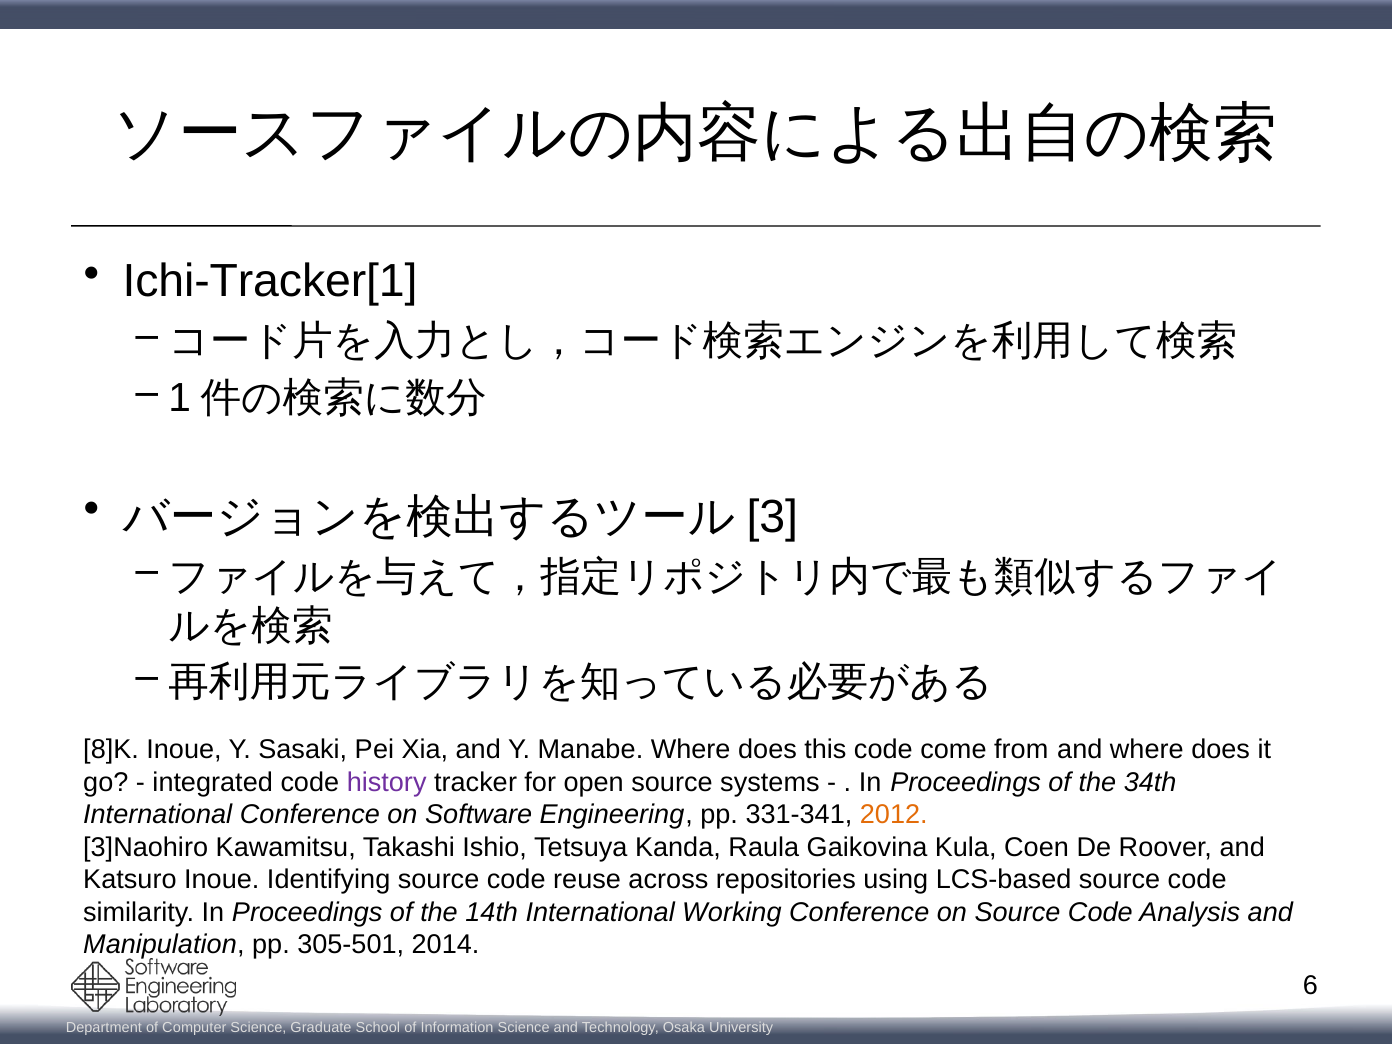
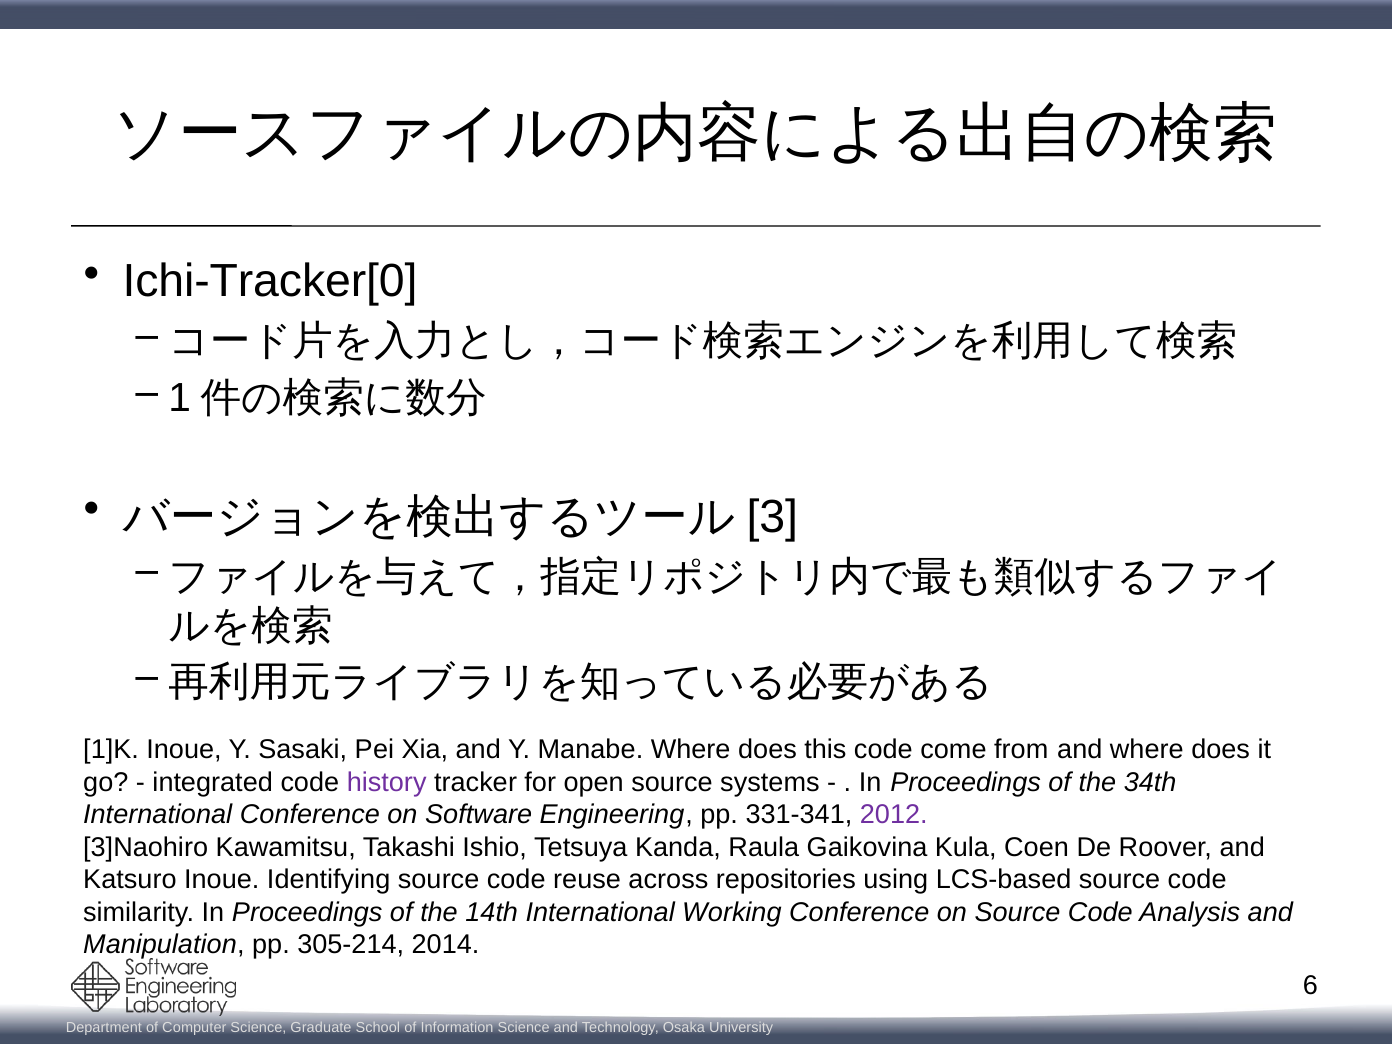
Ichi-Tracker[1: Ichi-Tracker[1 -> Ichi-Tracker[0
8]K: 8]K -> 1]K
2012 colour: orange -> purple
305-501: 305-501 -> 305-214
